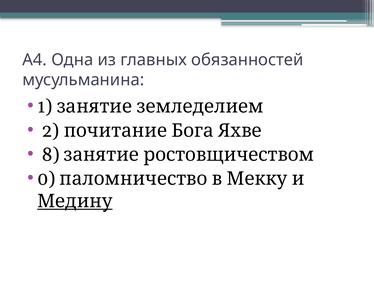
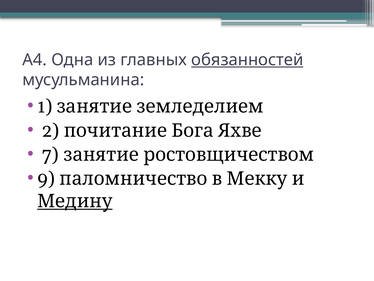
обязанностей underline: none -> present
8: 8 -> 7
0: 0 -> 9
